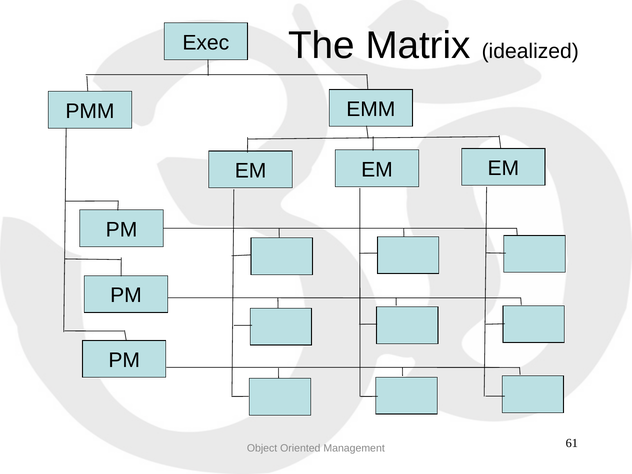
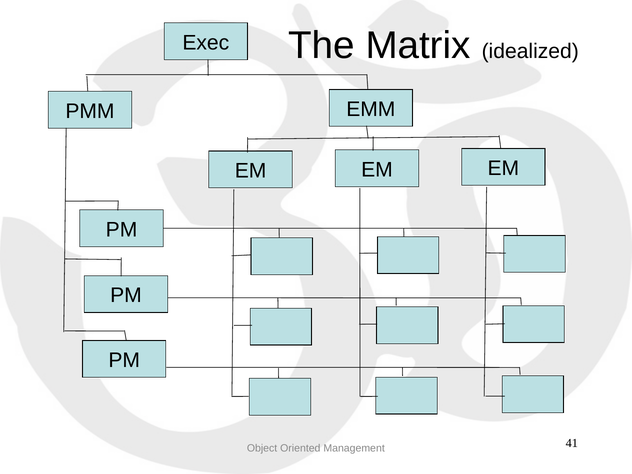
61: 61 -> 41
